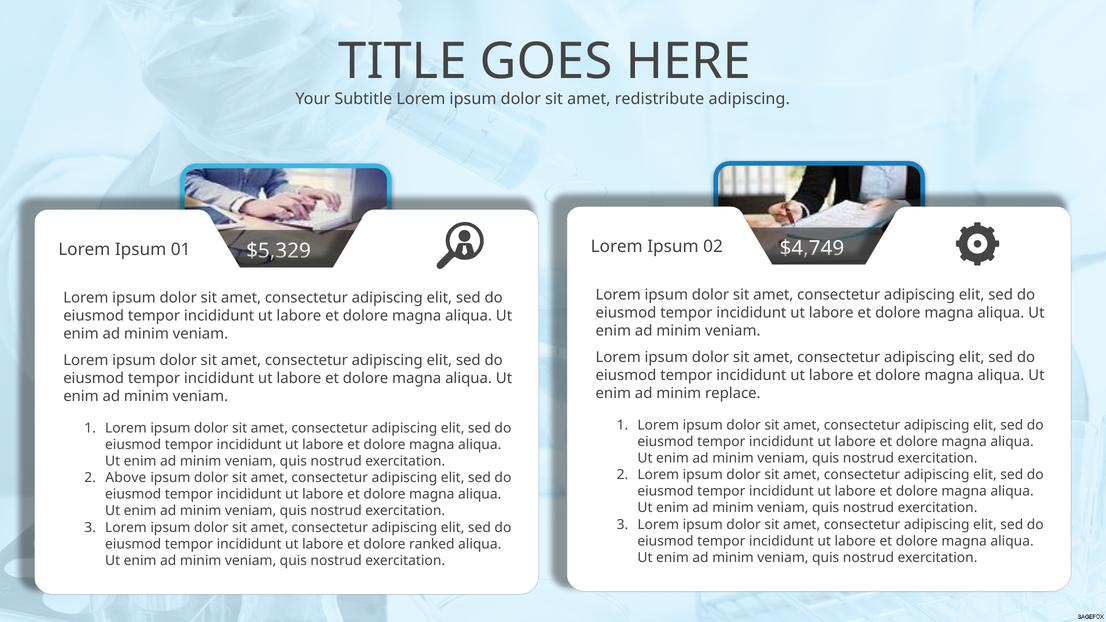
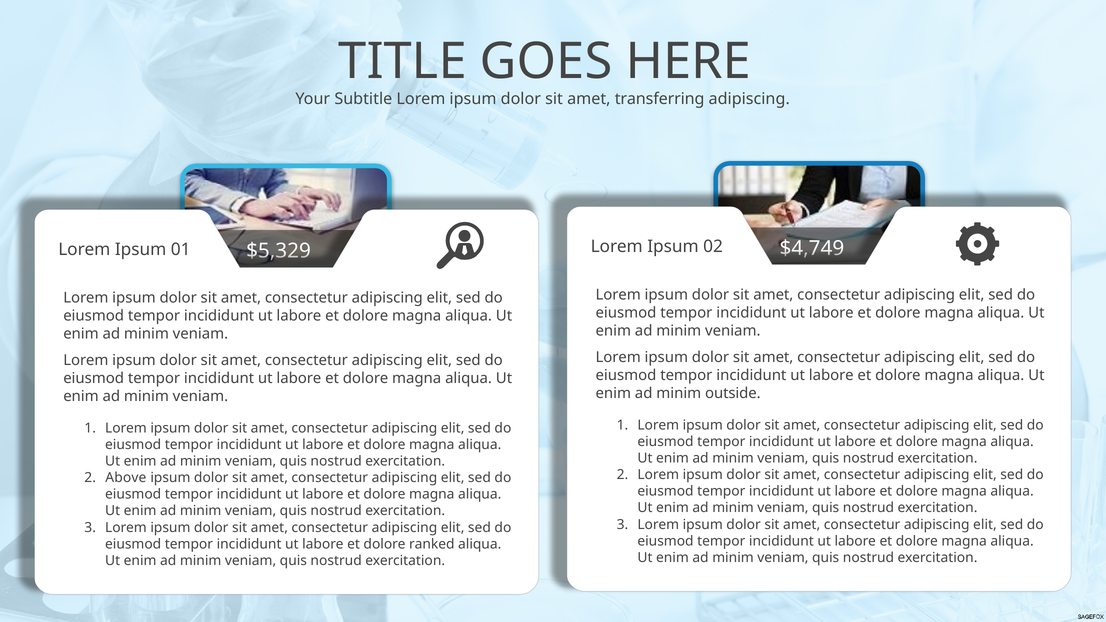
redistribute: redistribute -> transferring
replace: replace -> outside
